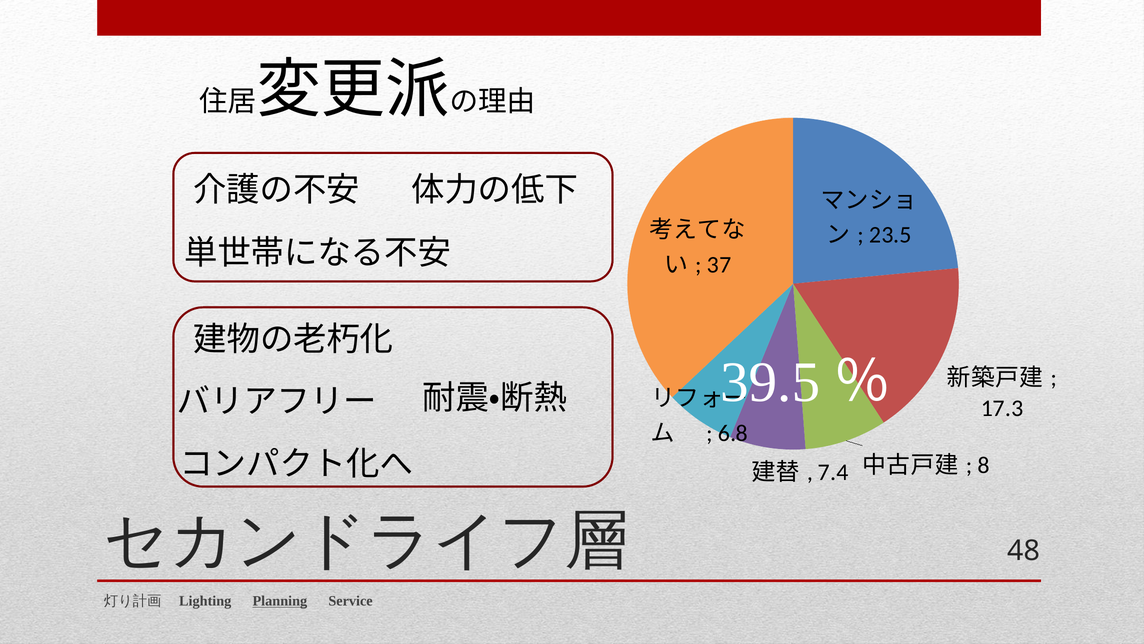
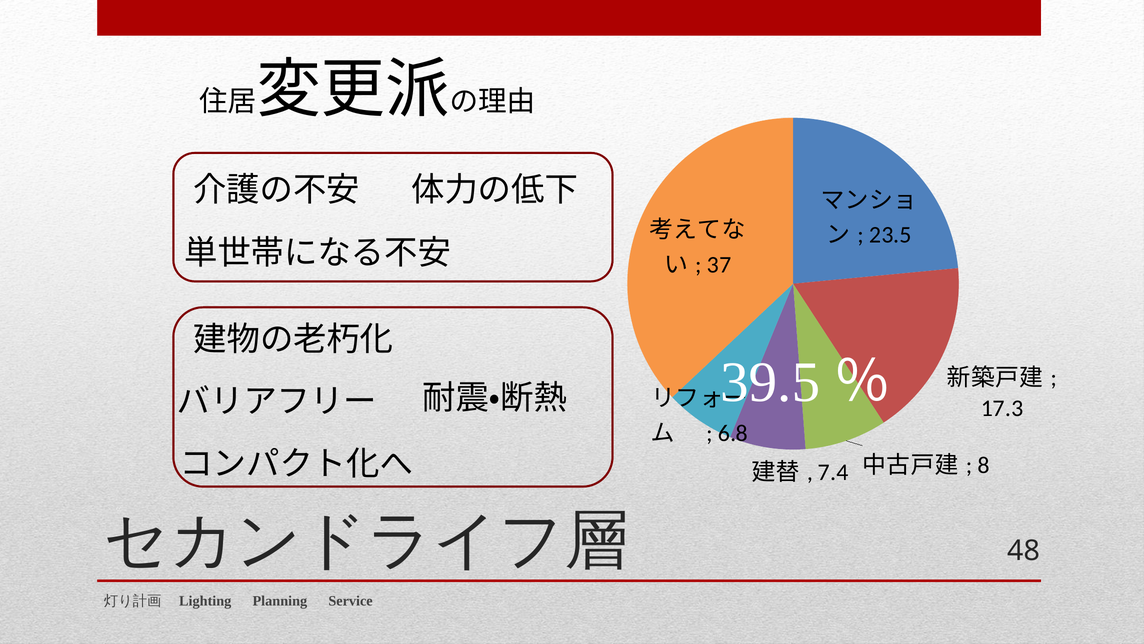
Planning underline: present -> none
